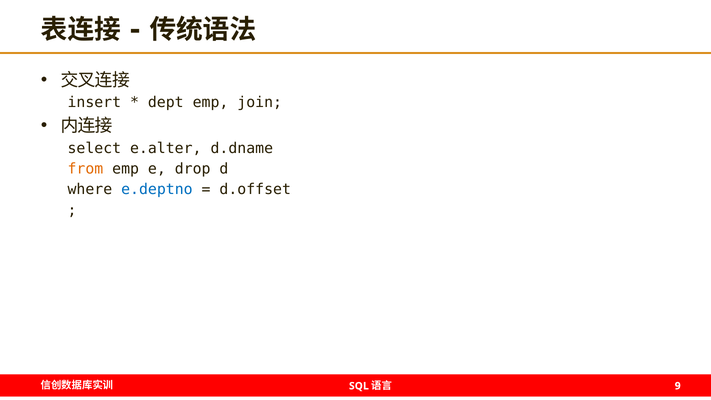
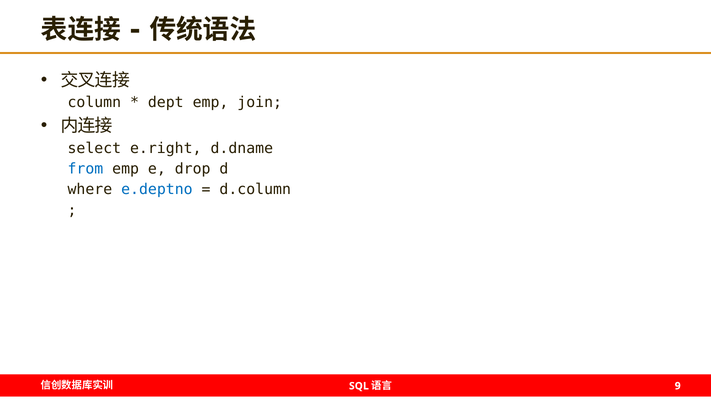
insert: insert -> column
e.alter: e.alter -> e.right
from colour: orange -> blue
d.offset: d.offset -> d.column
